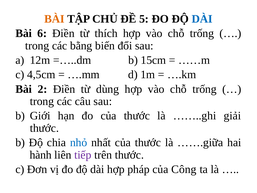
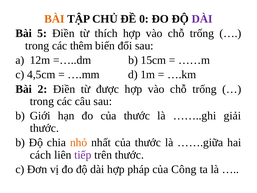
5: 5 -> 0
DÀI at (202, 19) colour: blue -> purple
6: 6 -> 5
bằng: bằng -> thêm
dùng: dùng -> được
nhỏ colour: blue -> orange
hành: hành -> cách
